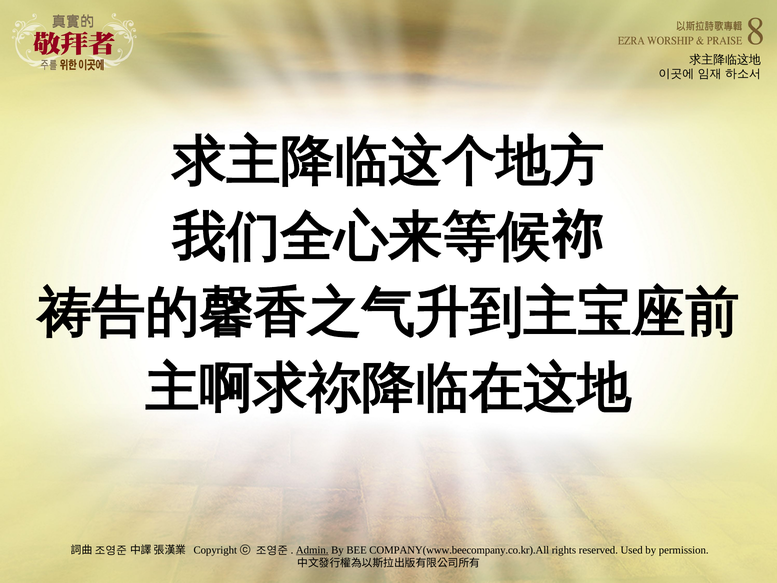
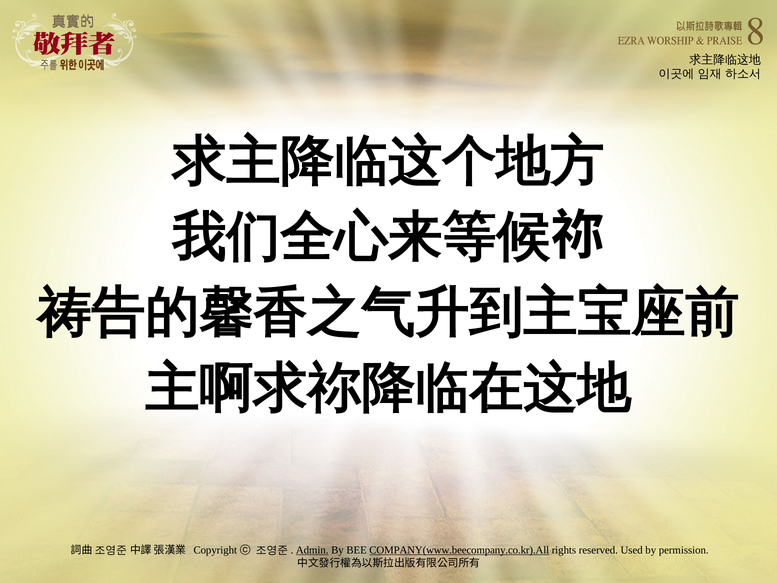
COMPANY(www.beecompany.co.kr).All underline: none -> present
